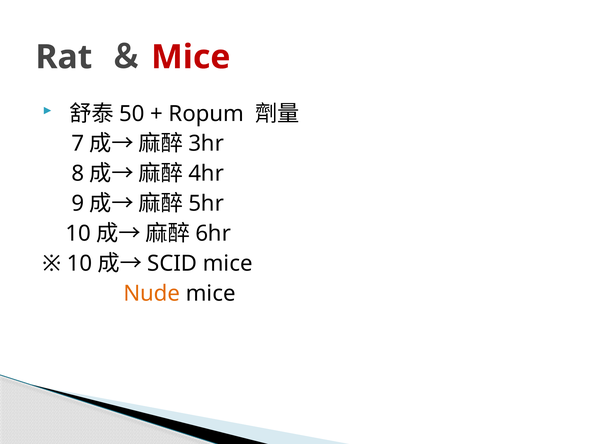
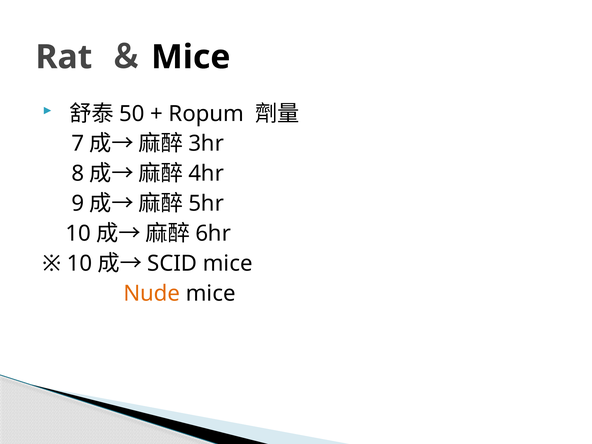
Mice at (191, 57) colour: red -> black
